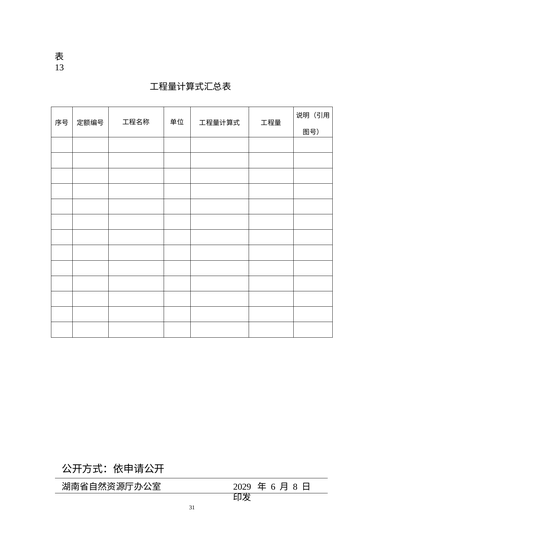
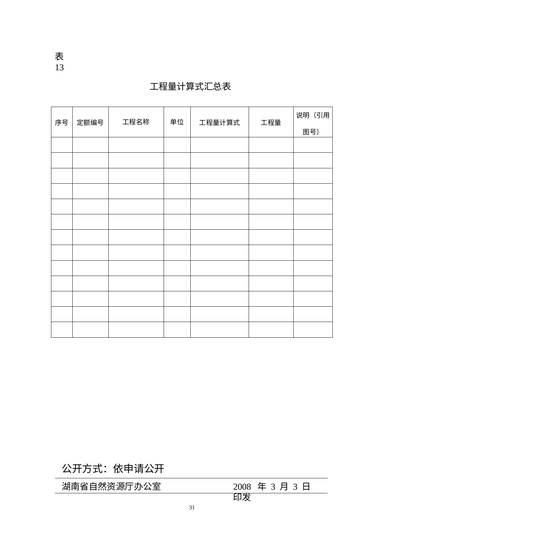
2029: 2029 -> 2008
6 at (273, 487): 6 -> 3
8 at (295, 487): 8 -> 3
